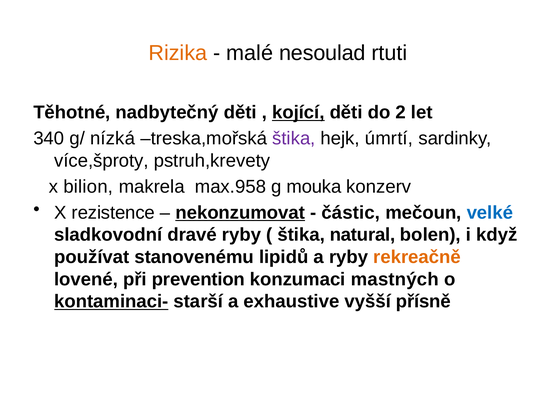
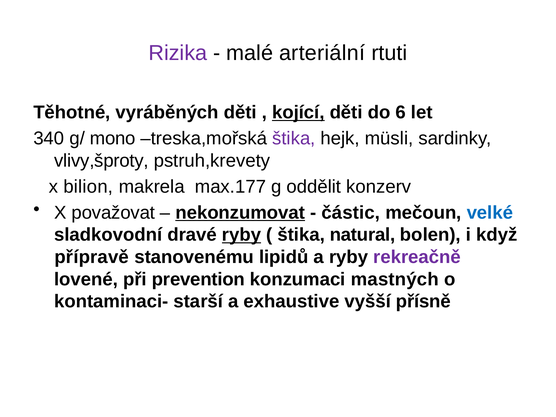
Rizika colour: orange -> purple
nesoulad: nesoulad -> arteriální
nadbytečný: nadbytečný -> vyráběných
2: 2 -> 6
nízká: nízká -> mono
úmrtí: úmrtí -> müsli
více,šproty: více,šproty -> vlivy,šproty
max.958: max.958 -> max.177
mouka: mouka -> oddělit
rezistence: rezistence -> považovat
ryby at (242, 235) underline: none -> present
používat: používat -> přípravě
rekreačně colour: orange -> purple
kontaminaci- underline: present -> none
